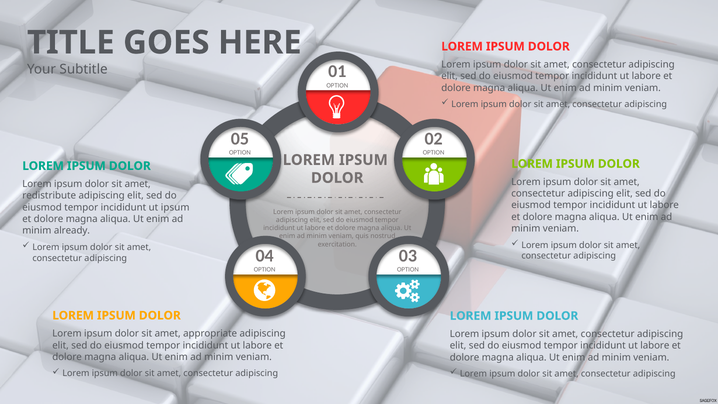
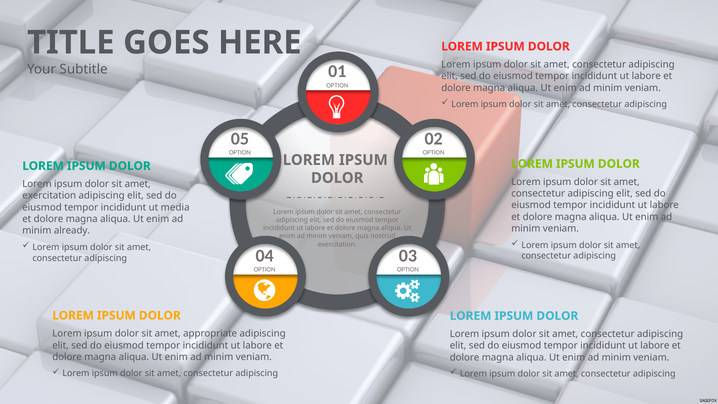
redistribute at (49, 196): redistribute -> exercitation
ut ipsum: ipsum -> media
